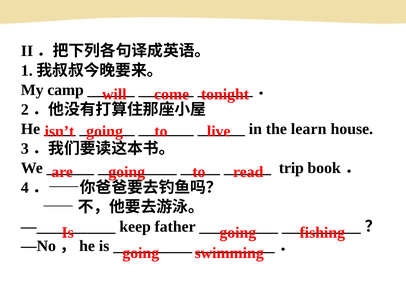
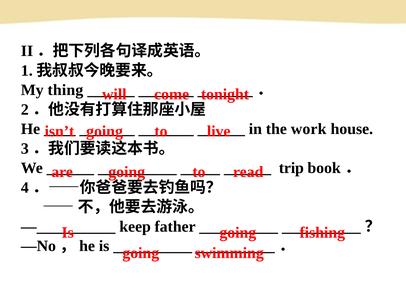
camp: camp -> thing
learn: learn -> work
